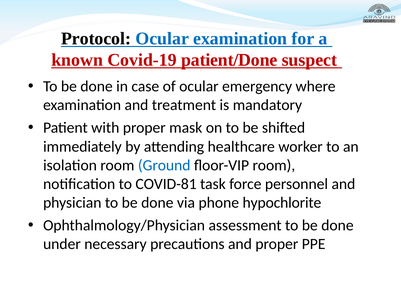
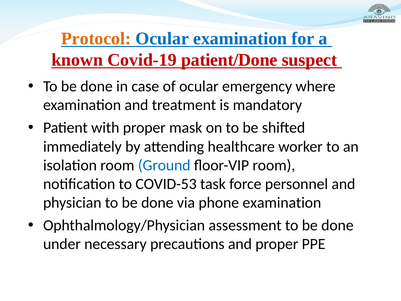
Protocol colour: black -> orange
COVID-81: COVID-81 -> COVID-53
phone hypochlorite: hypochlorite -> examination
